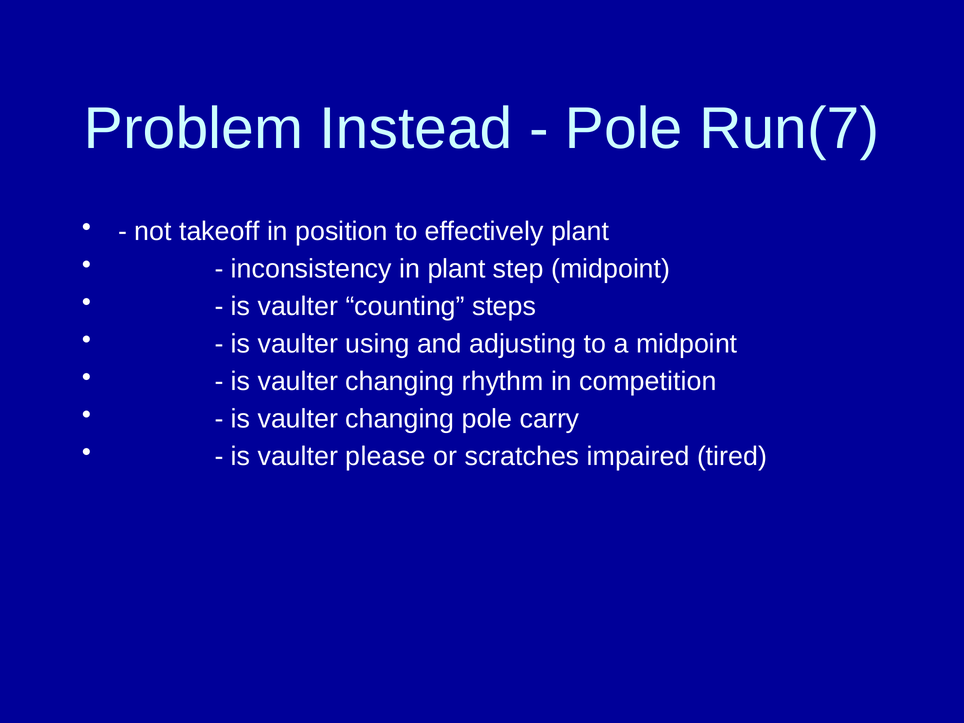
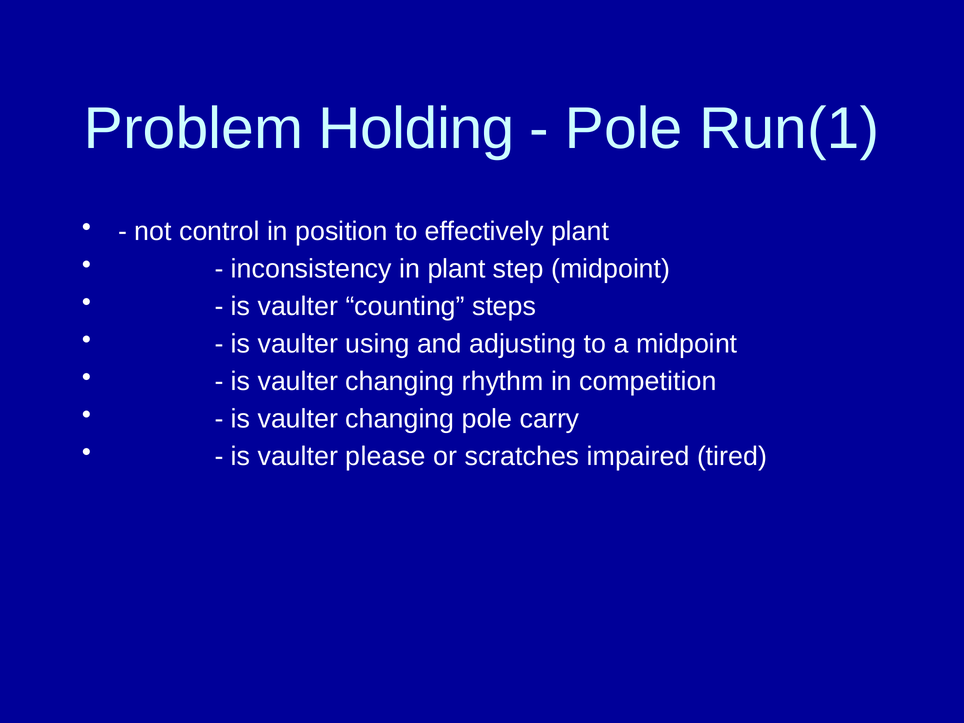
Instead: Instead -> Holding
Run(7: Run(7 -> Run(1
takeoff: takeoff -> control
